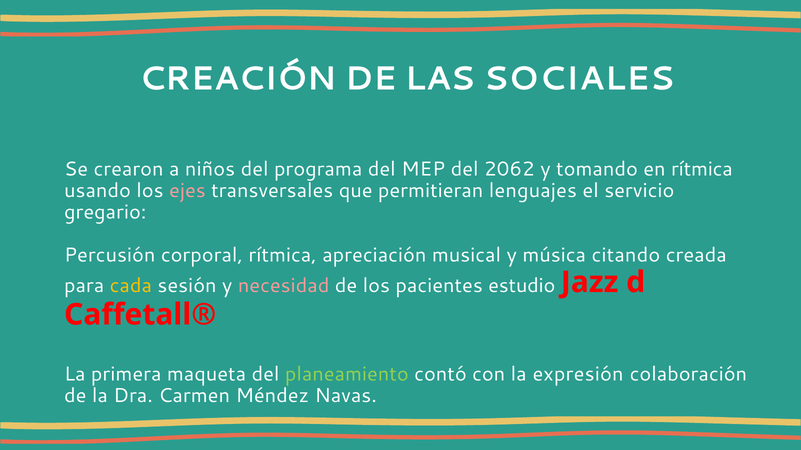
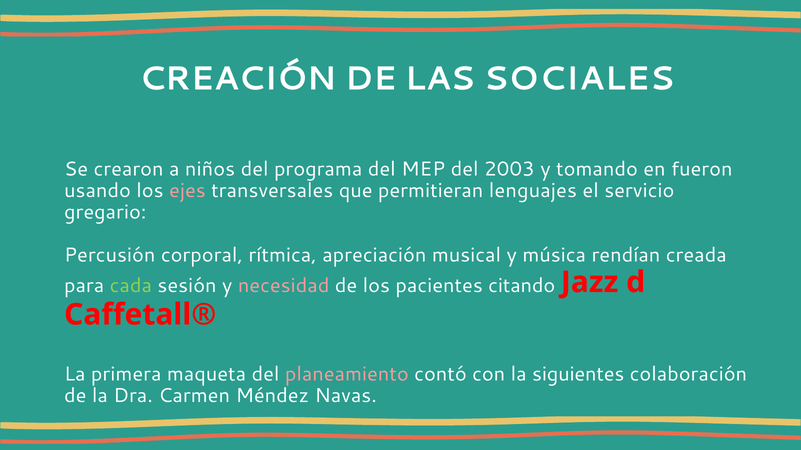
2062: 2062 -> 2003
en rítmica: rítmica -> fueron
citando: citando -> rendían
cada colour: yellow -> light green
estudio: estudio -> citando
planeamiento colour: light green -> pink
expresión: expresión -> siguientes
